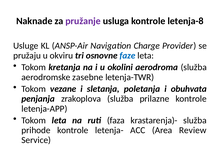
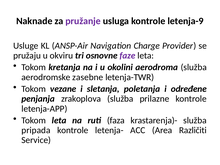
letenja-8: letenja-8 -> letenja-9
faze colour: blue -> purple
obuhvata: obuhvata -> određene
prihode: prihode -> pripada
Review: Review -> Različiti
